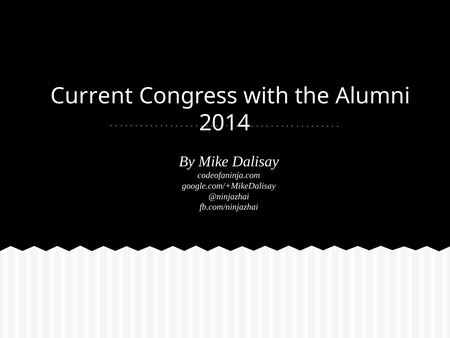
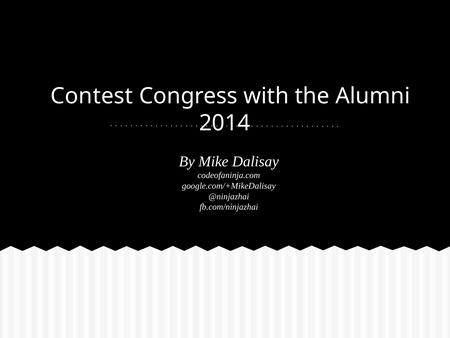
Current: Current -> Contest
